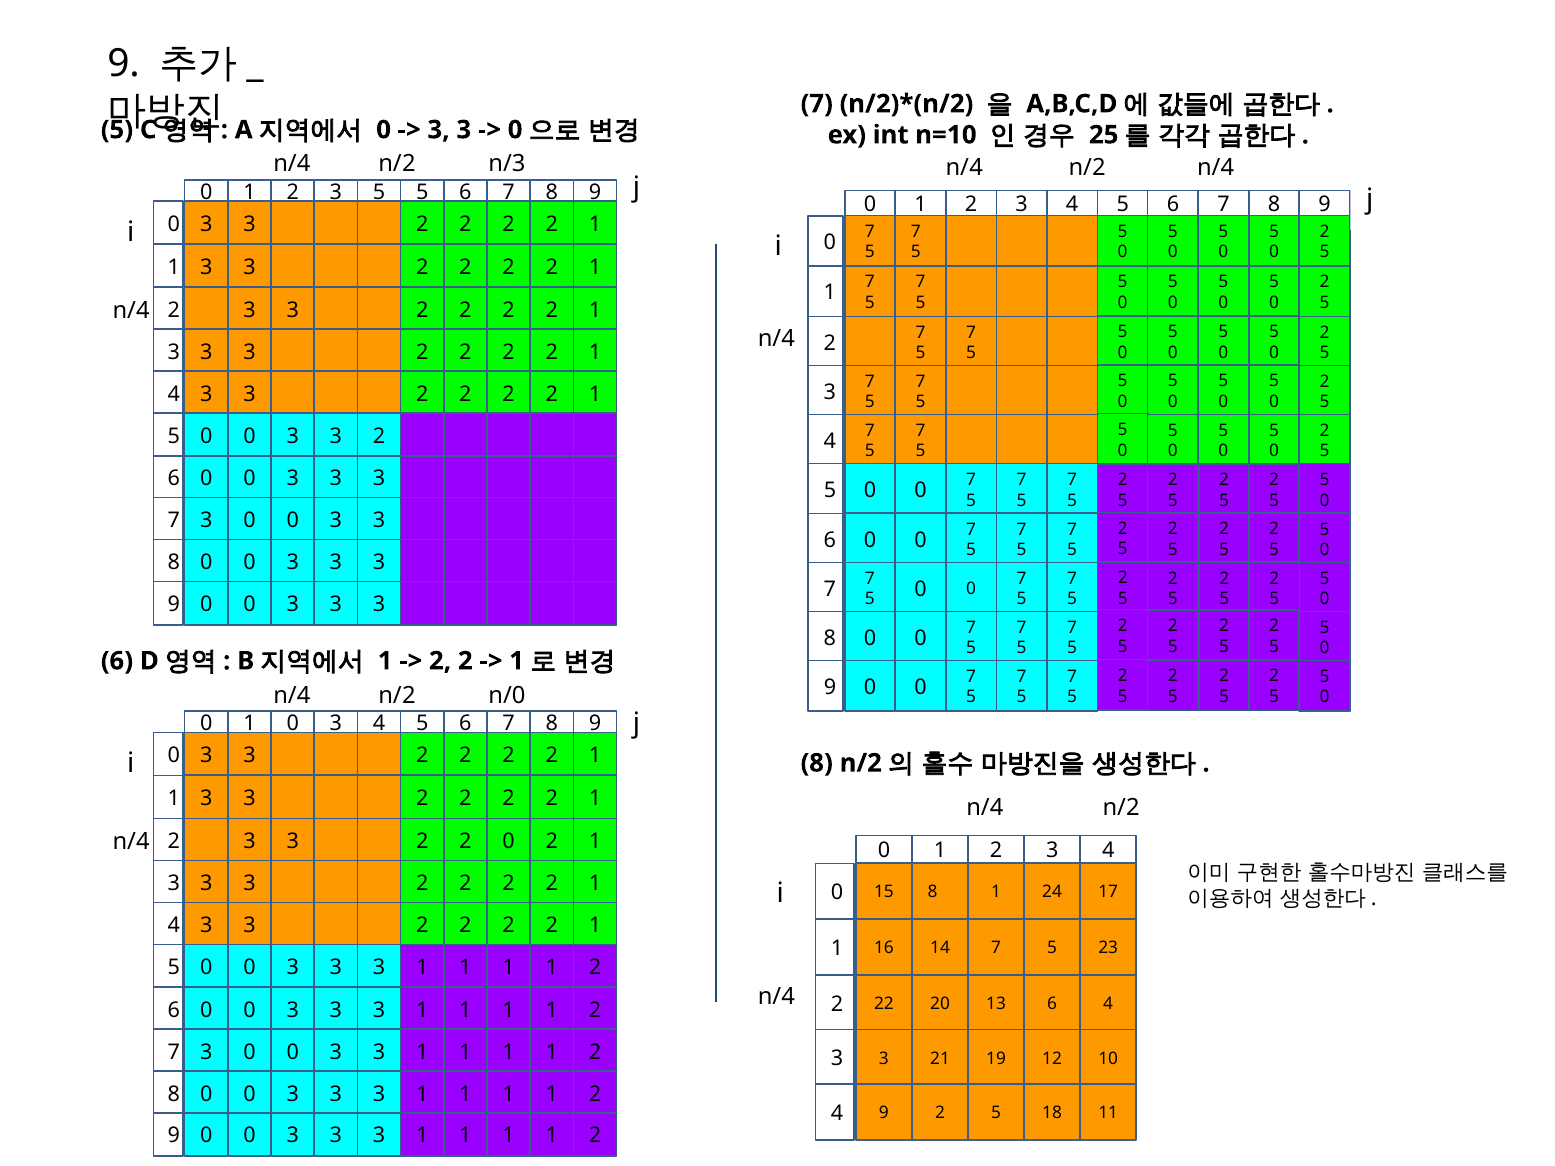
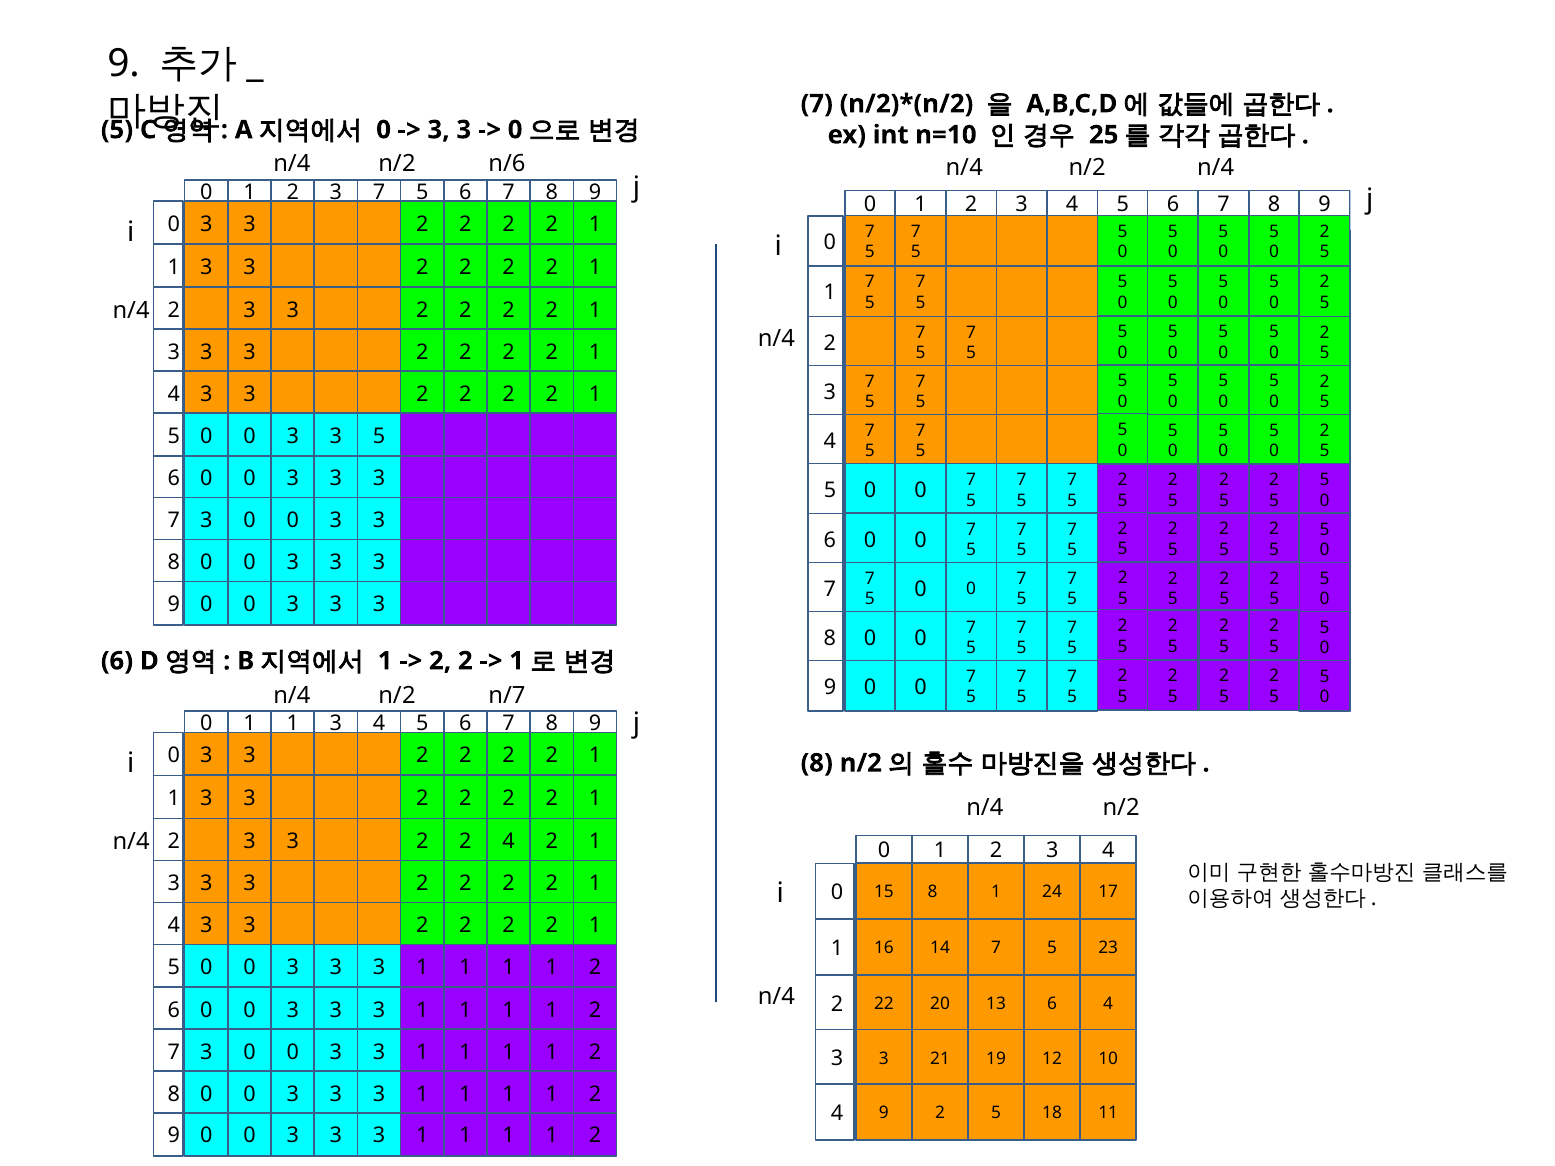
n/3: n/3 -> n/6
5 at (379, 192): 5 -> 7
2 at (379, 436): 2 -> 5
n/0: n/0 -> n/7
0 at (293, 723): 0 -> 1
2 0: 0 -> 4
